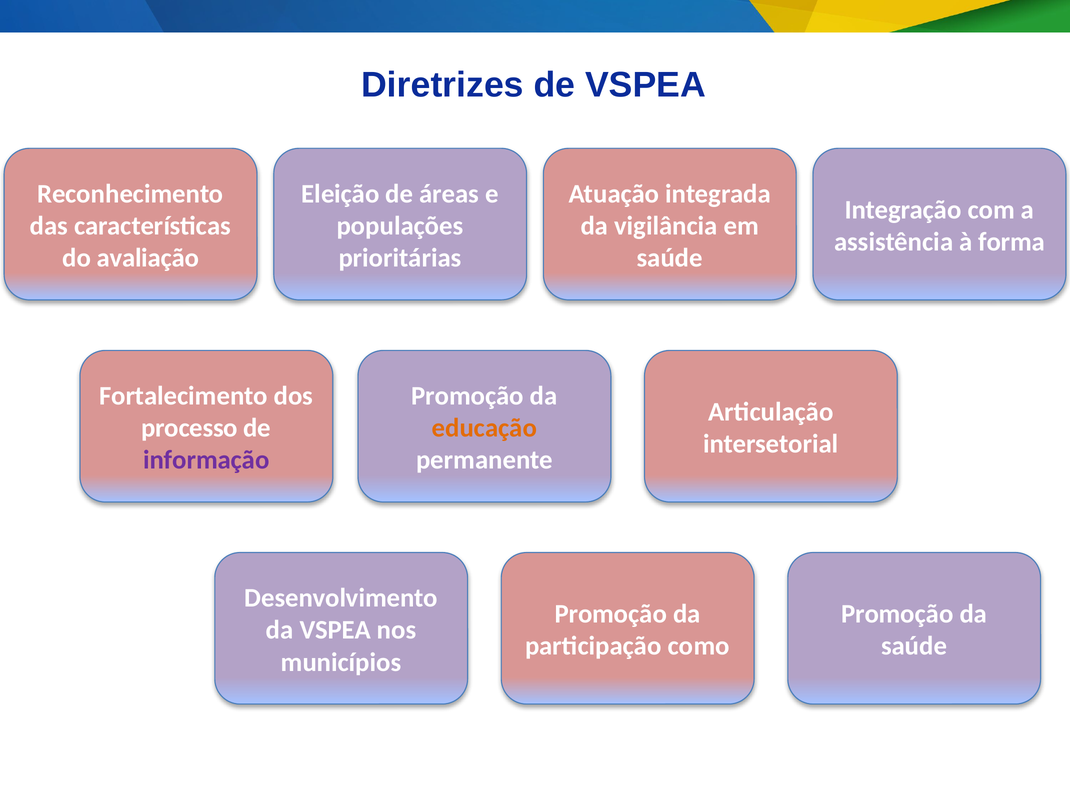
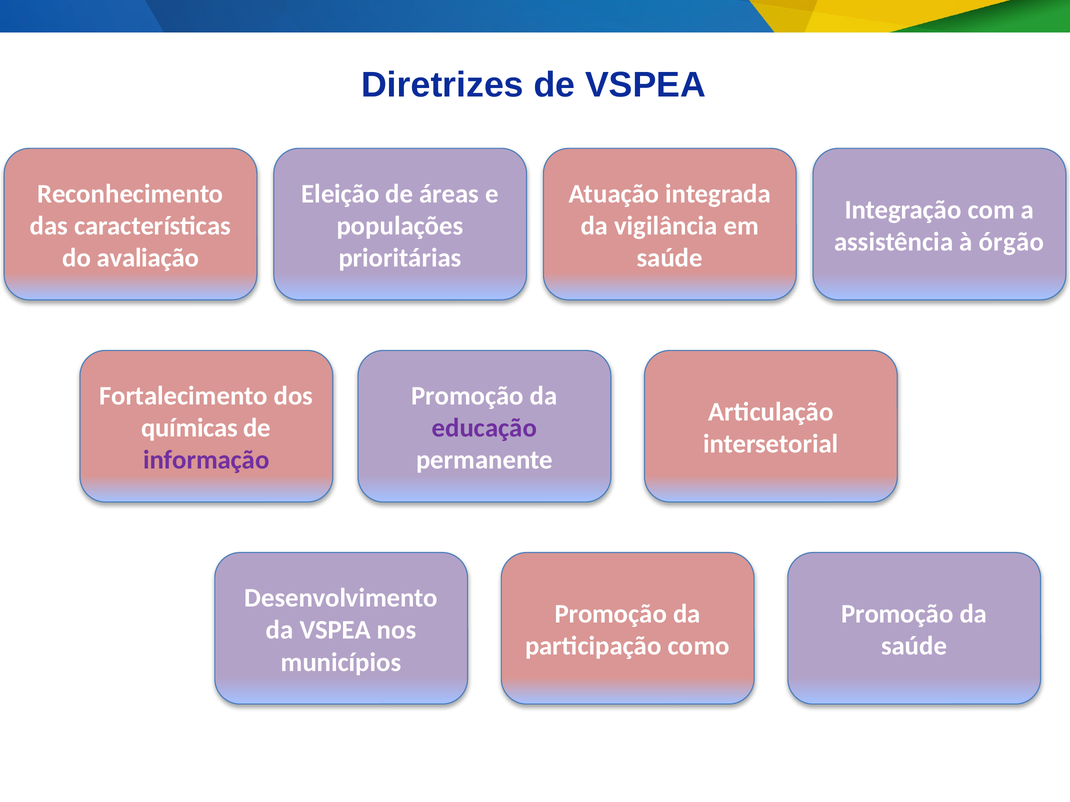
forma: forma -> órgão
processo: processo -> químicas
educação colour: orange -> purple
